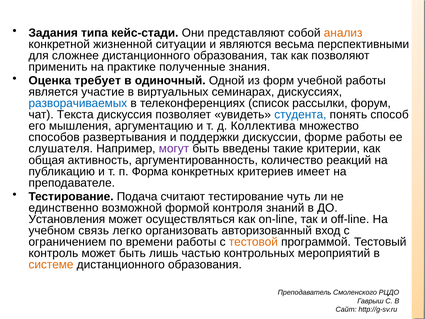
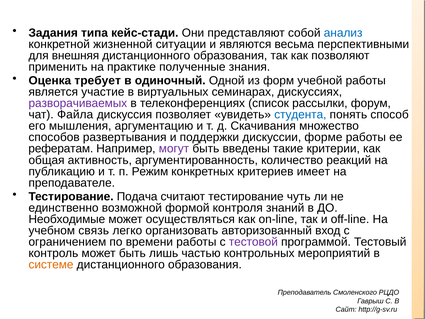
анализ colour: orange -> blue
сложнее: сложнее -> внешняя
разворачиваемых colour: blue -> purple
Текста: Текста -> Файла
Коллектива: Коллектива -> Скачивания
слушателя: слушателя -> рефератам
Форма: Форма -> Режим
Установления: Установления -> Необходимые
тестовой colour: orange -> purple
